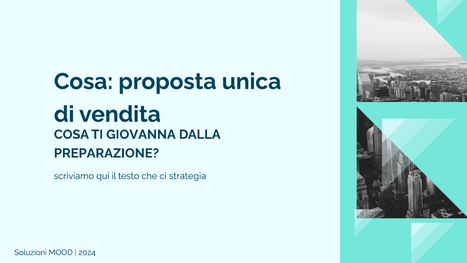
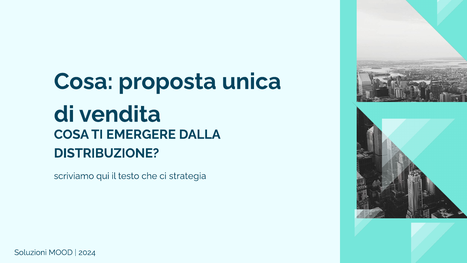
GIOVANNA: GIOVANNA -> EMERGERE
PREPARAZIONE: PREPARAZIONE -> DISTRIBUZIONE
